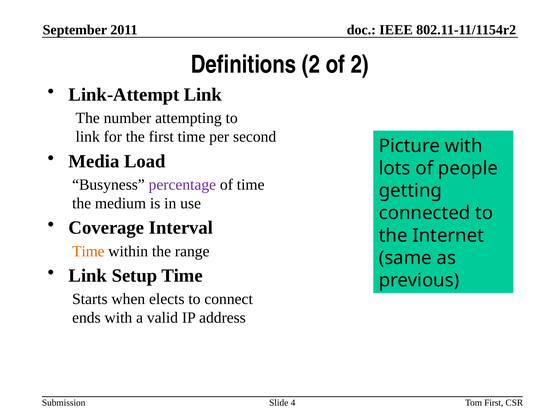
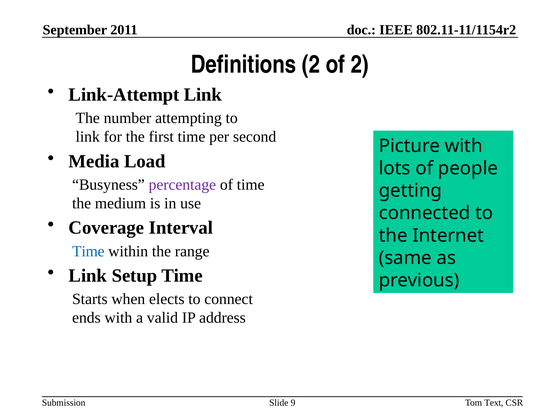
Time at (88, 251) colour: orange -> blue
Tom First: First -> Text
4: 4 -> 9
